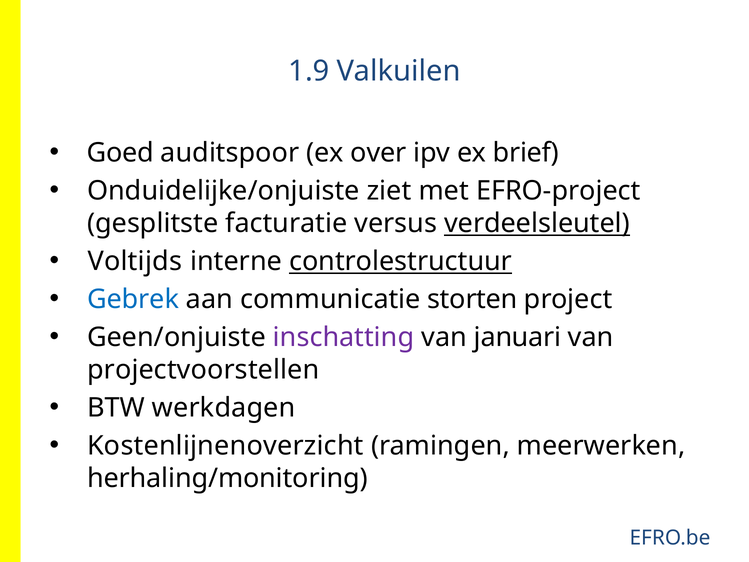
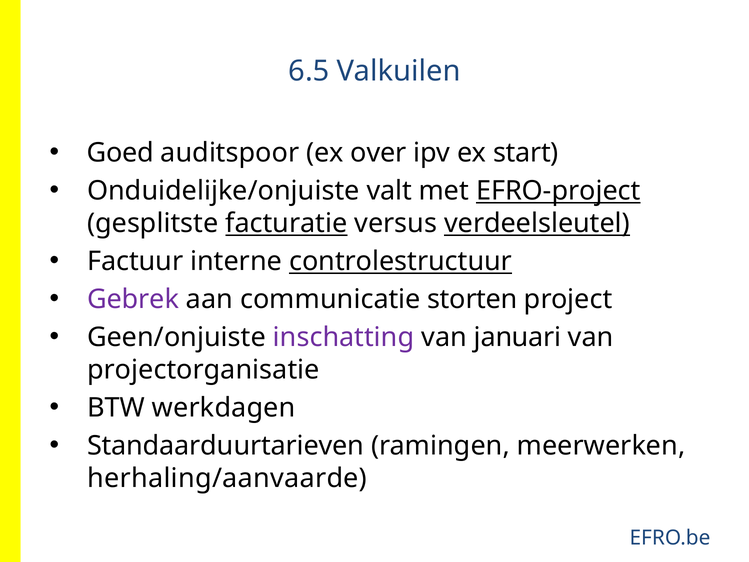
1.9: 1.9 -> 6.5
brief: brief -> start
ziet: ziet -> valt
EFRO-project underline: none -> present
facturatie underline: none -> present
Voltijds: Voltijds -> Factuur
Gebrek colour: blue -> purple
projectvoorstellen: projectvoorstellen -> projectorganisatie
Kostenlijnenoverzicht: Kostenlijnenoverzicht -> Standaarduurtarieven
herhaling/monitoring: herhaling/monitoring -> herhaling/aanvaarde
